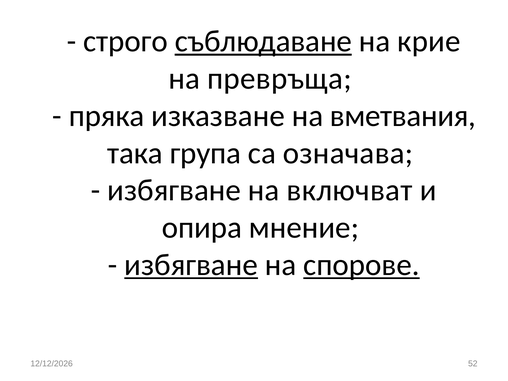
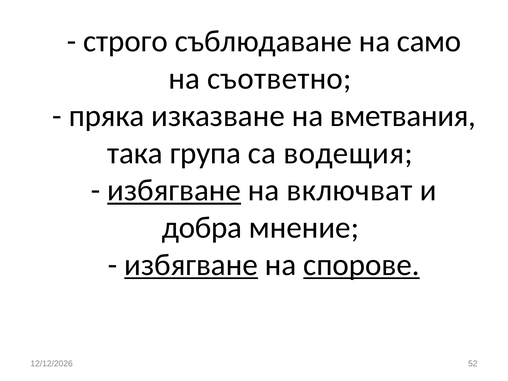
съблюдаване underline: present -> none
крие: крие -> само
превръща: превръща -> съответно
означава: означава -> водещия
избягване at (174, 190) underline: none -> present
опира: опира -> добра
